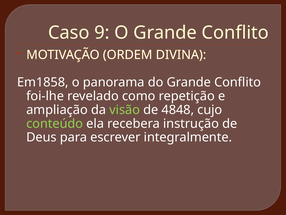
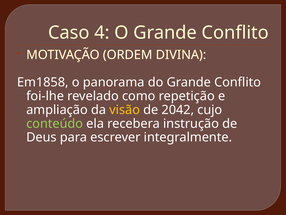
9: 9 -> 4
visão colour: light green -> yellow
4848: 4848 -> 2042
